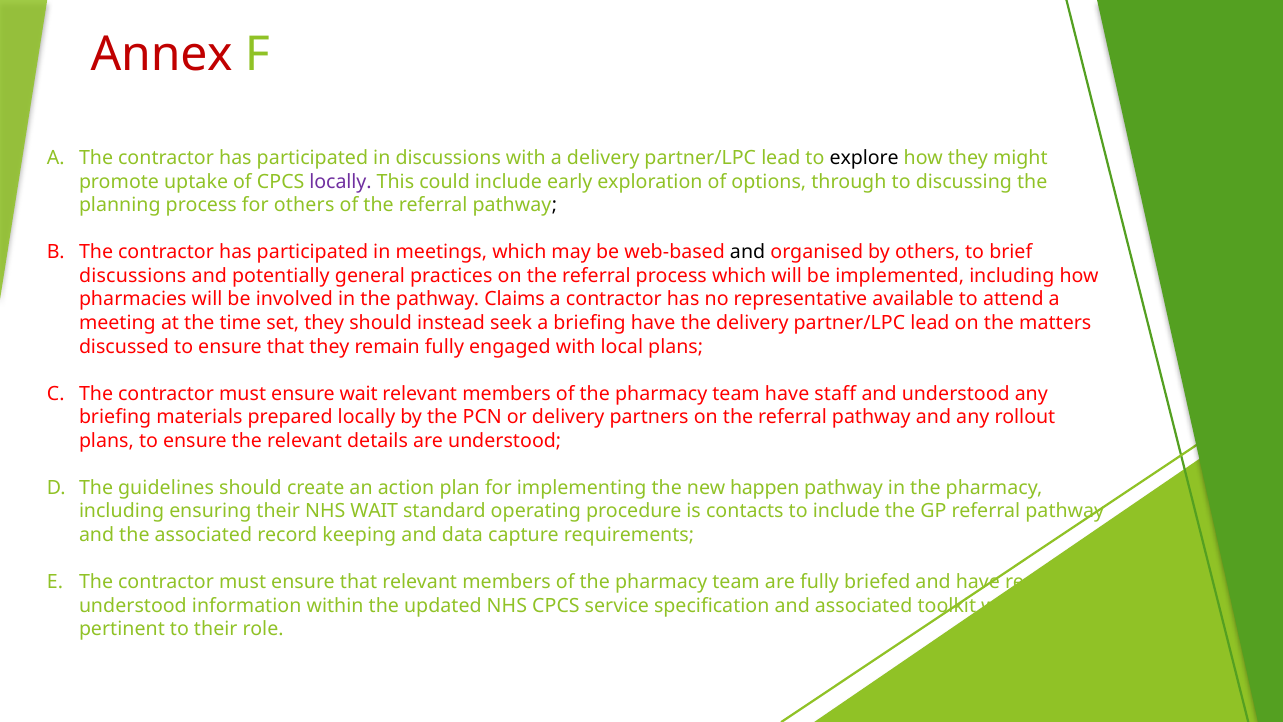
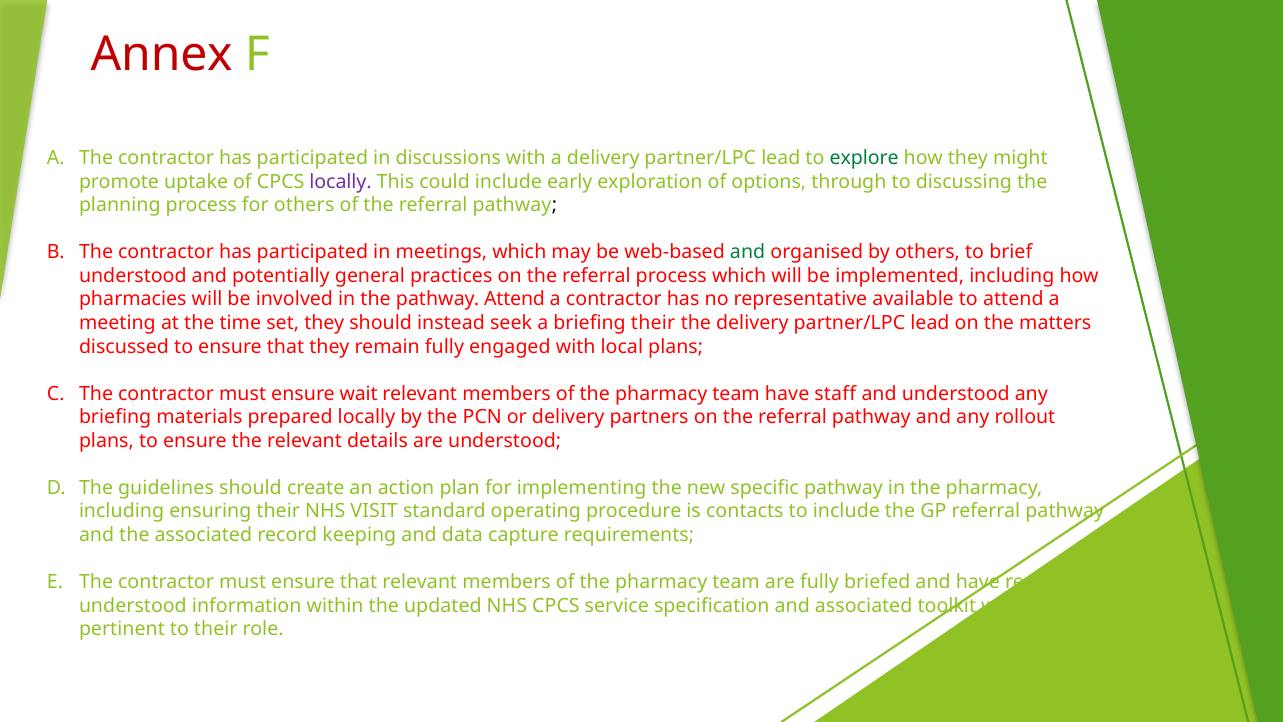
explore colour: black -> green
and at (748, 252) colour: black -> green
discussions at (133, 276): discussions -> understood
pathway Claims: Claims -> Attend
briefing have: have -> their
happen: happen -> specific
NHS WAIT: WAIT -> VISIT
